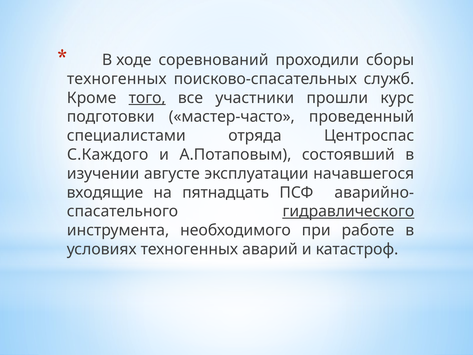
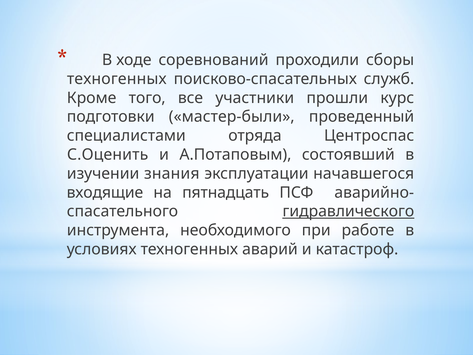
того underline: present -> none
мастер-часто: мастер-часто -> мастер-были
С.Каждого: С.Каждого -> С.Оценить
августе: августе -> знания
